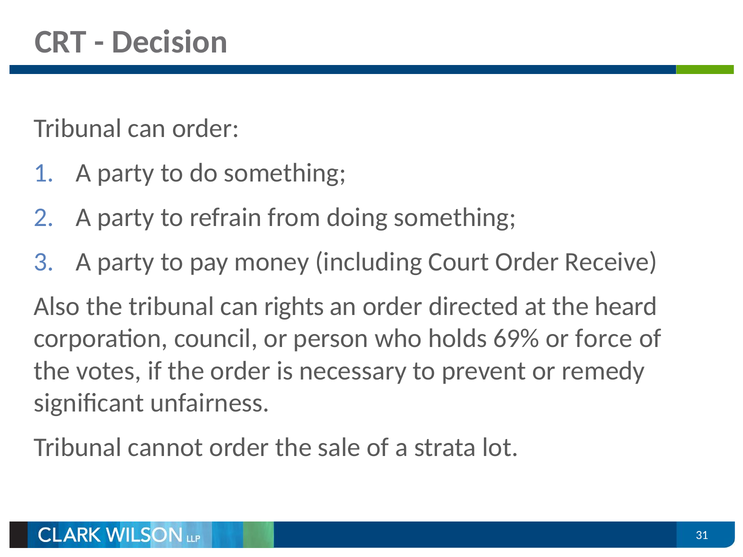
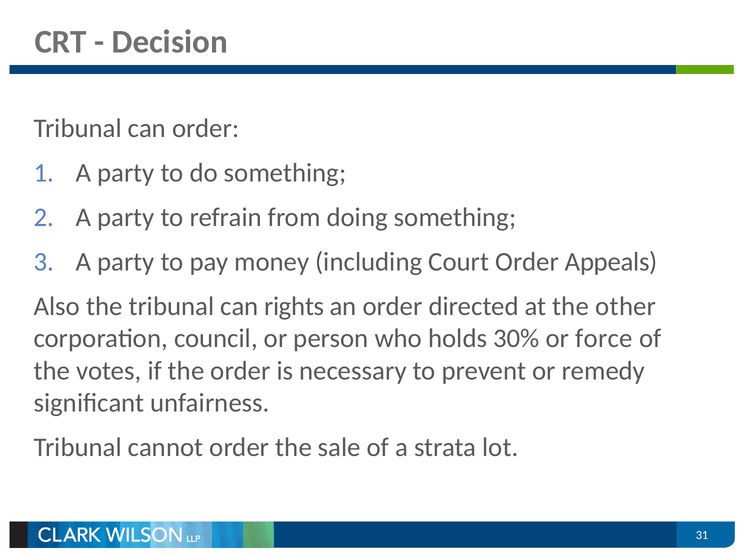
Receive: Receive -> Appeals
heard: heard -> other
69%: 69% -> 30%
